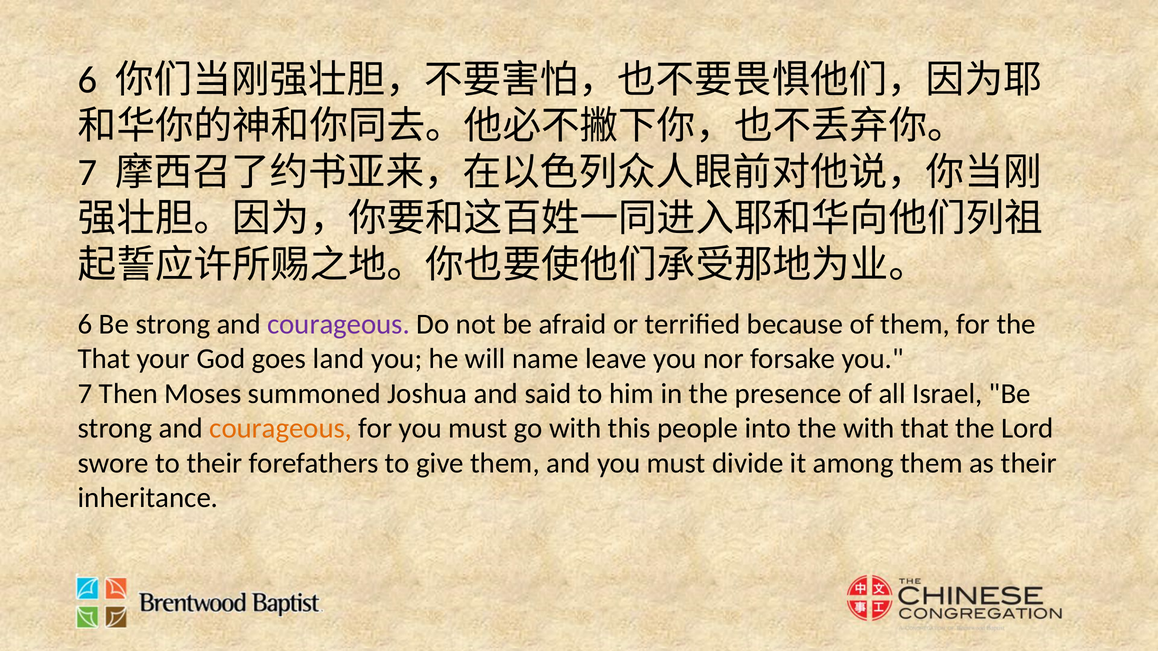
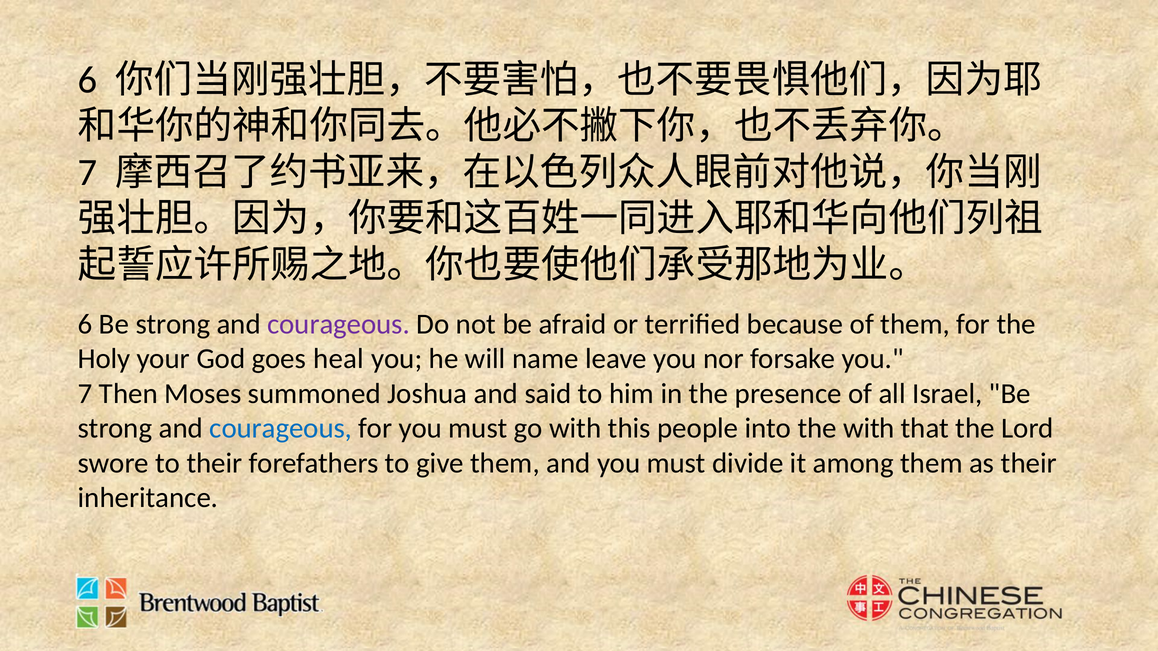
That at (104, 359): That -> Holy
land: land -> heal
courageous at (281, 429) colour: orange -> blue
